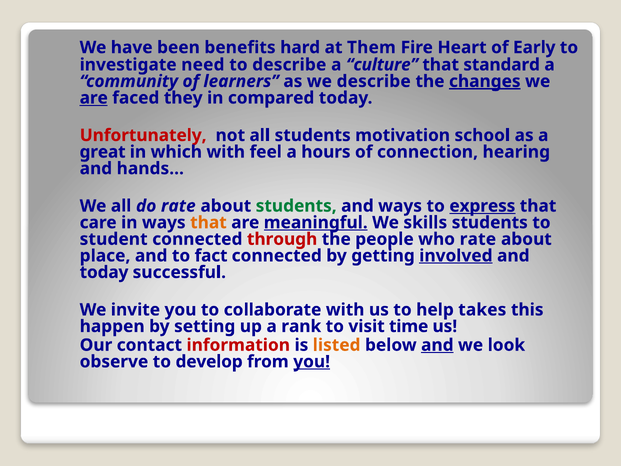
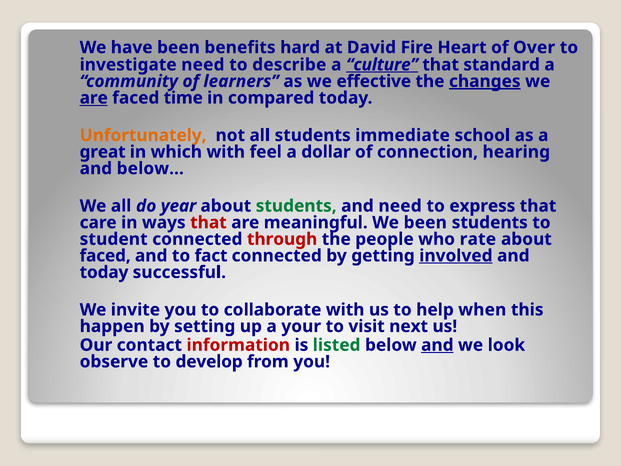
Them: Them -> David
Early: Early -> Over
culture underline: none -> present
we describe: describe -> effective
they: they -> time
Unfortunately colour: red -> orange
motivation: motivation -> immediate
hours: hours -> dollar
hands…: hands… -> below…
do rate: rate -> year
and ways: ways -> need
express underline: present -> none
that at (208, 222) colour: orange -> red
meaningful underline: present -> none
We skills: skills -> been
place at (105, 256): place -> faced
takes: takes -> when
rank: rank -> your
time: time -> next
listed colour: orange -> green
you at (312, 361) underline: present -> none
